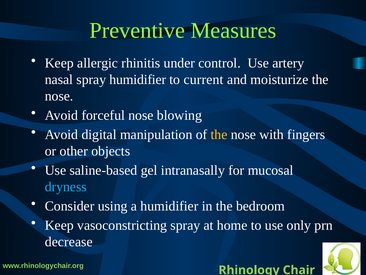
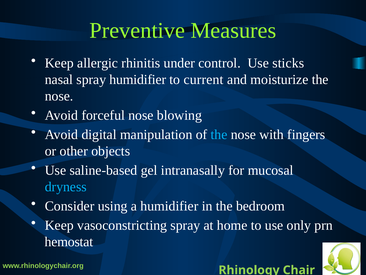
artery: artery -> sticks
the at (219, 134) colour: yellow -> light blue
decrease: decrease -> hemostat
